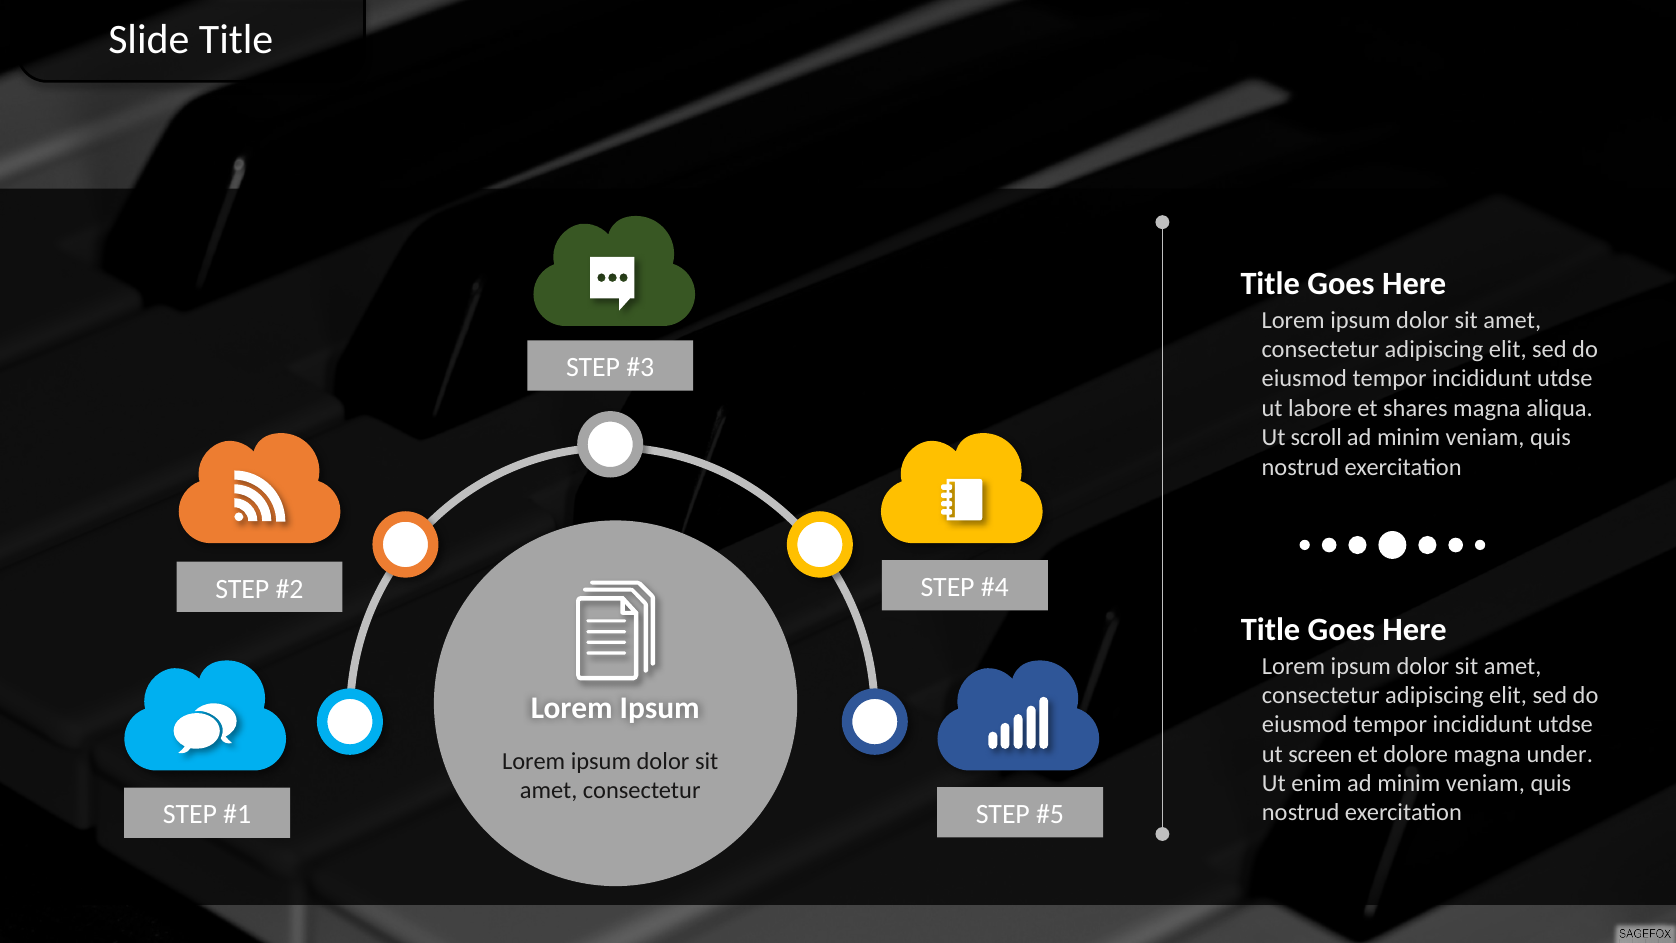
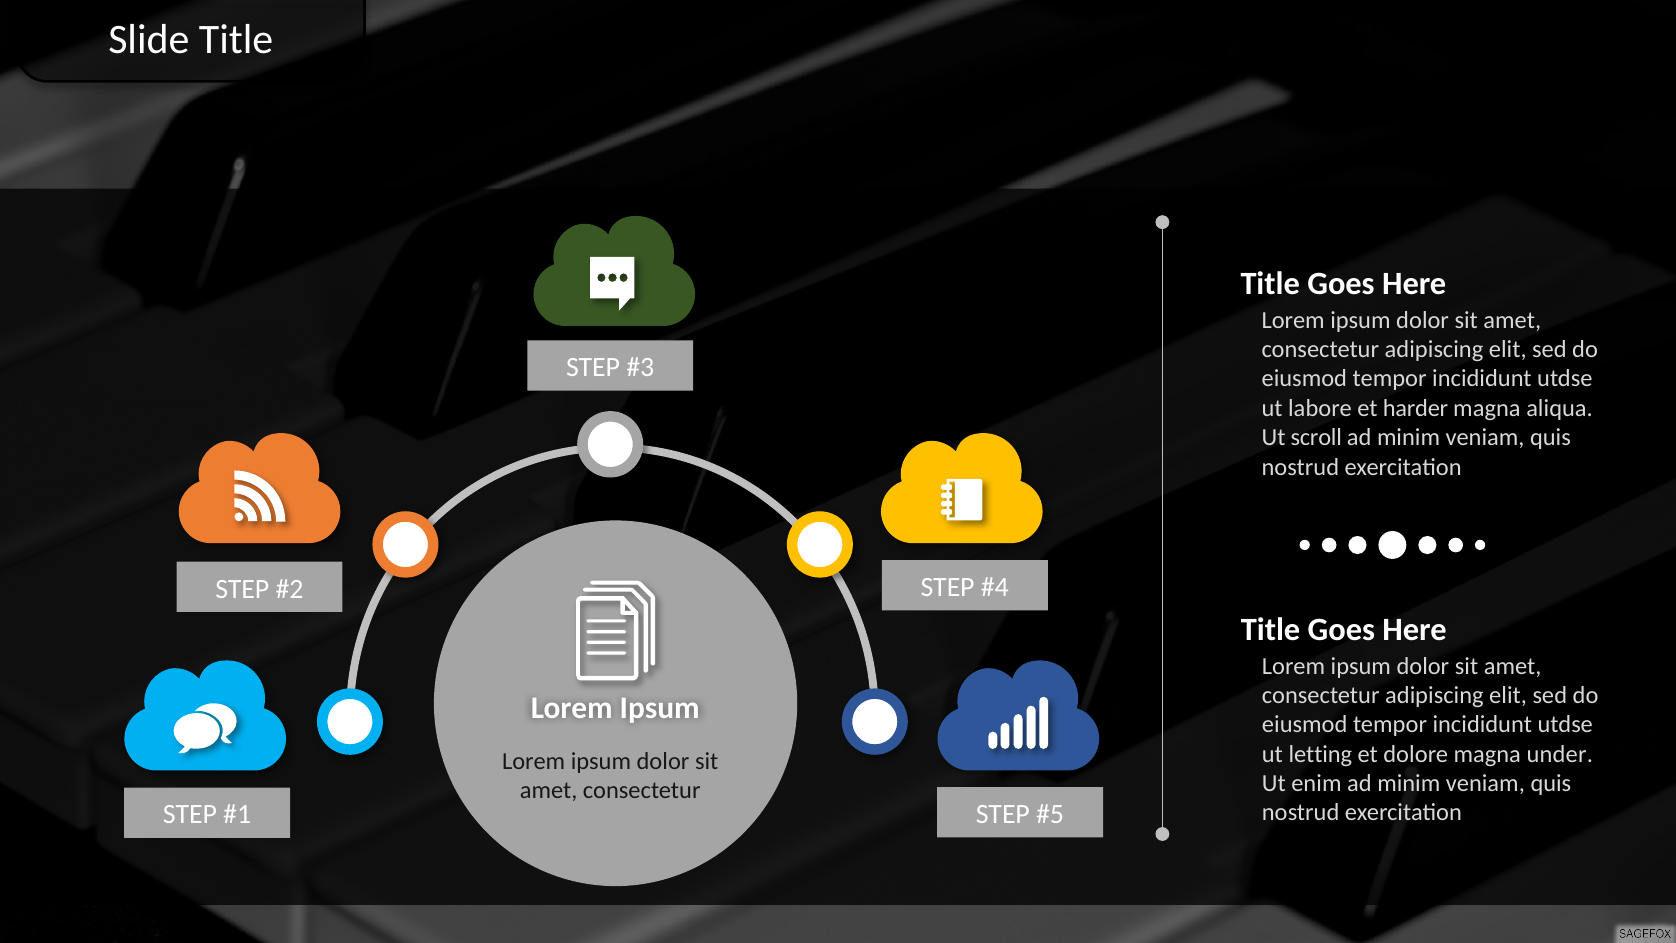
shares: shares -> harder
screen: screen -> letting
